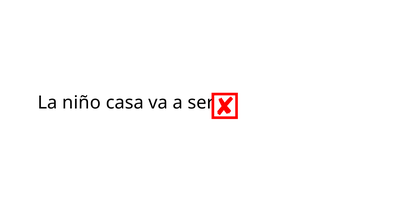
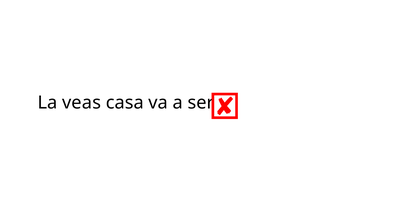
niño: niño -> veas
